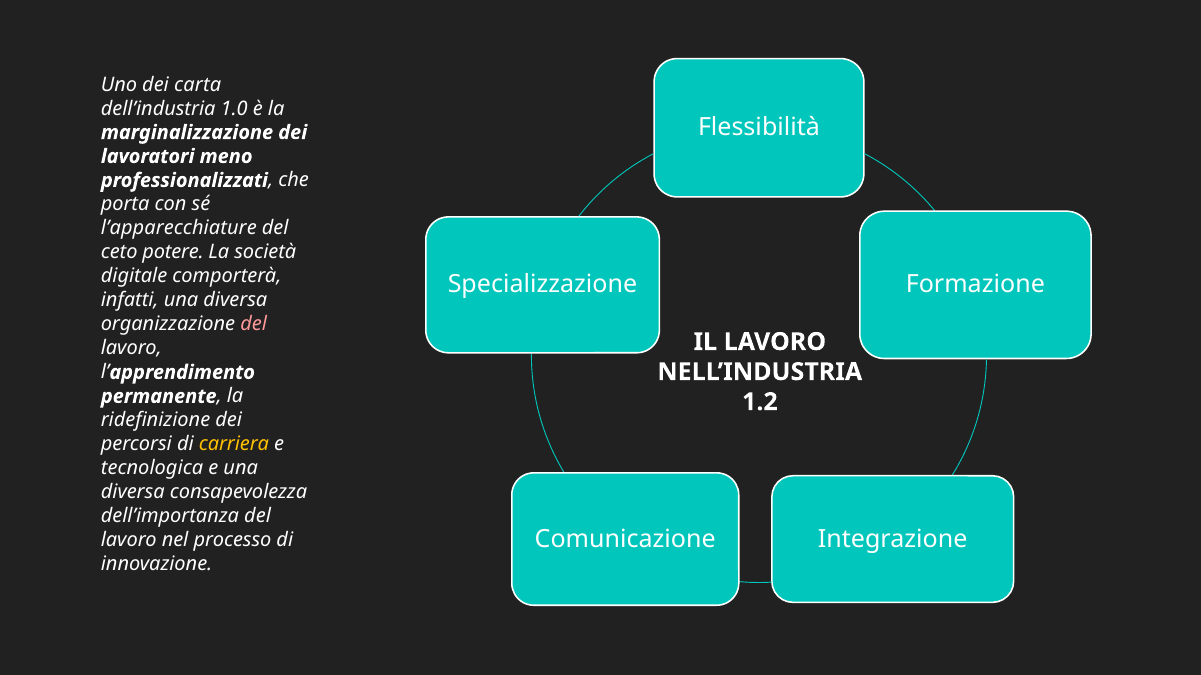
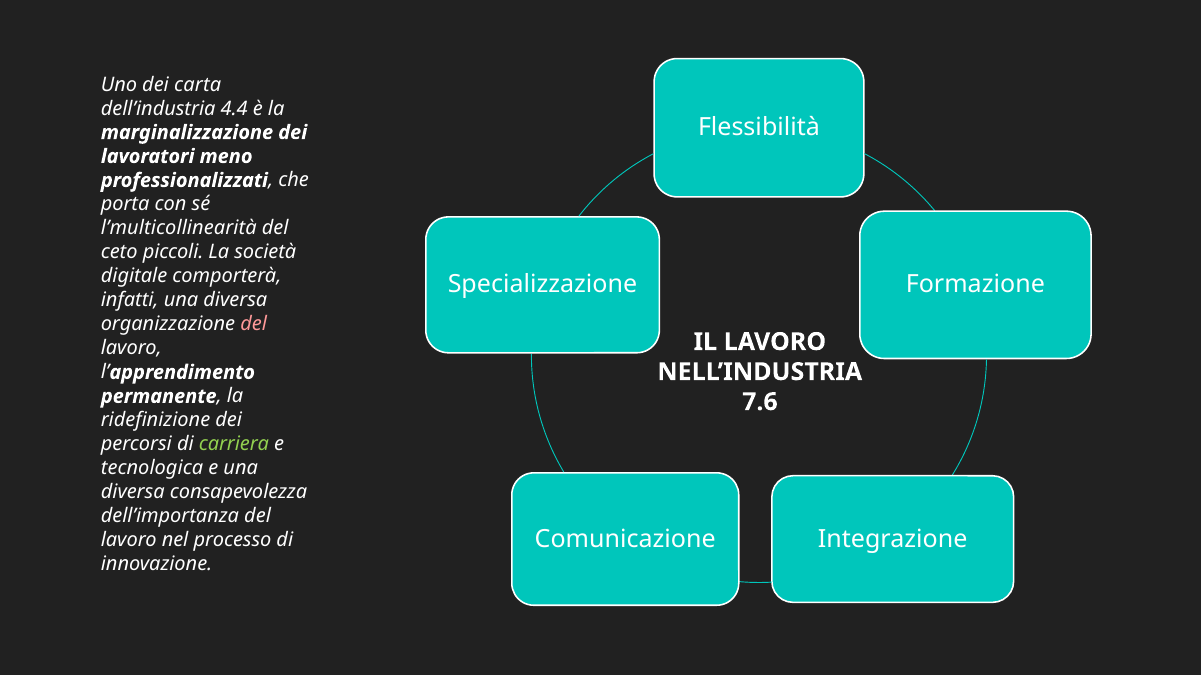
1.0: 1.0 -> 4.4
l’apparecchiature: l’apparecchiature -> l’multicollinearità
potere: potere -> piccoli
1.2: 1.2 -> 7.6
carriera colour: yellow -> light green
